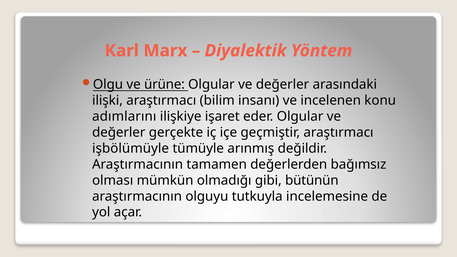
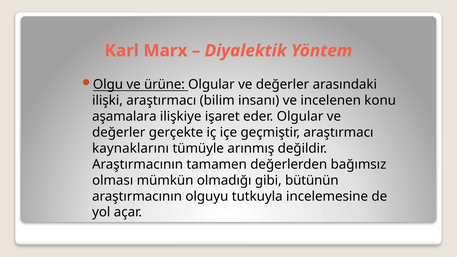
adımlarını: adımlarını -> aşamalara
işbölümüyle: işbölümüyle -> kaynaklarını
